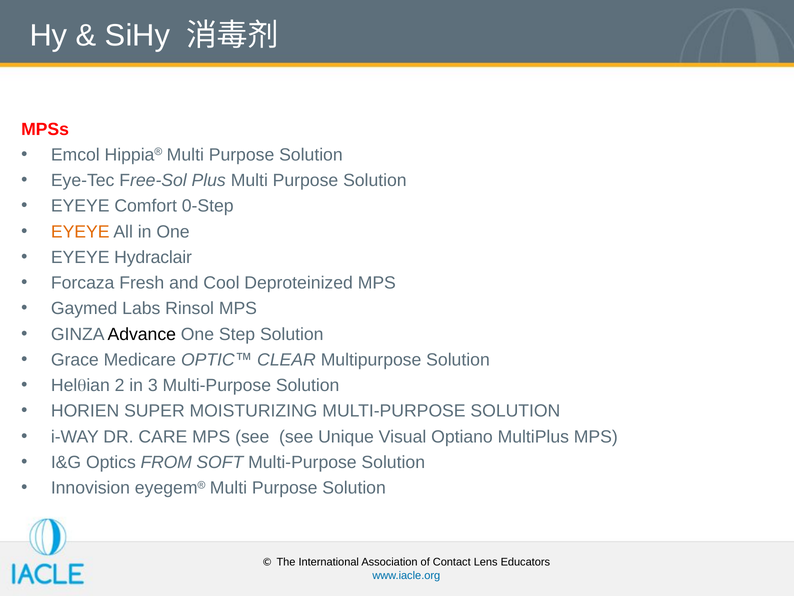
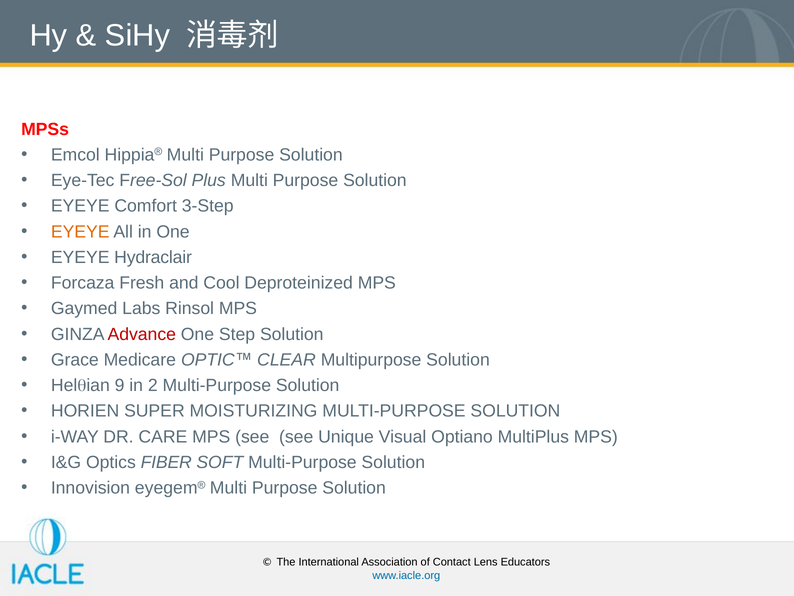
0-Step: 0-Step -> 3-Step
Advance colour: black -> red
2: 2 -> 9
3: 3 -> 2
FROM: FROM -> FIBER
